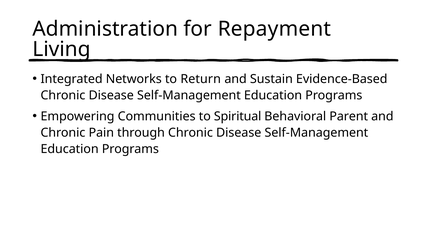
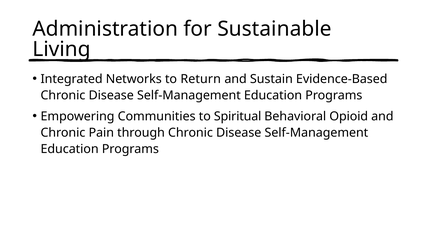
Repayment: Repayment -> Sustainable
Parent: Parent -> Opioid
